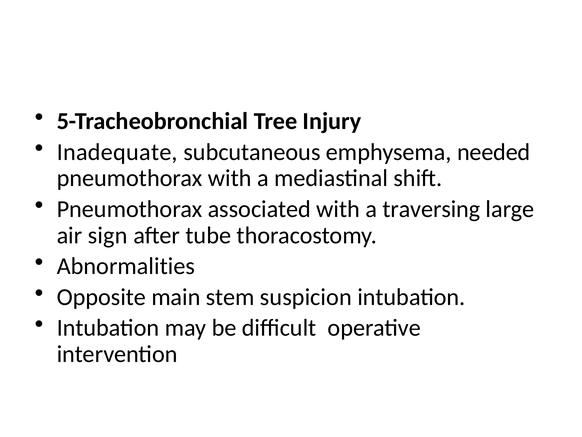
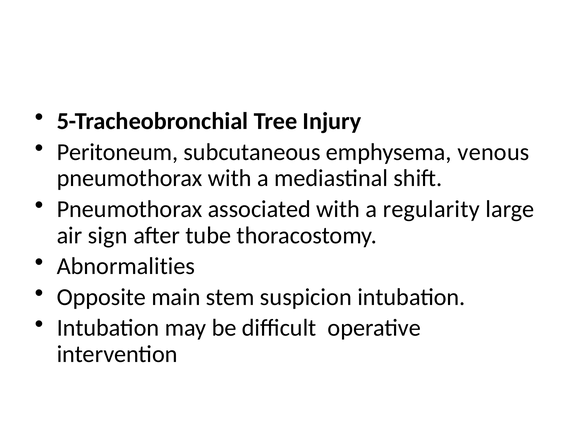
Inadequate: Inadequate -> Peritoneum
needed: needed -> venous
traversing: traversing -> regularity
